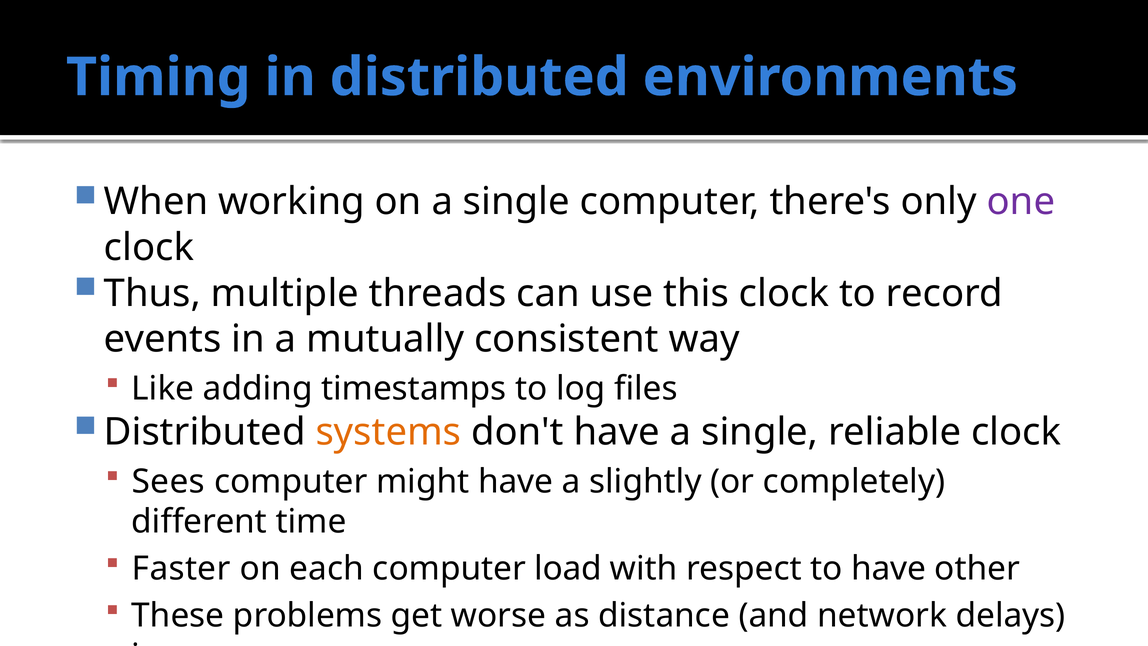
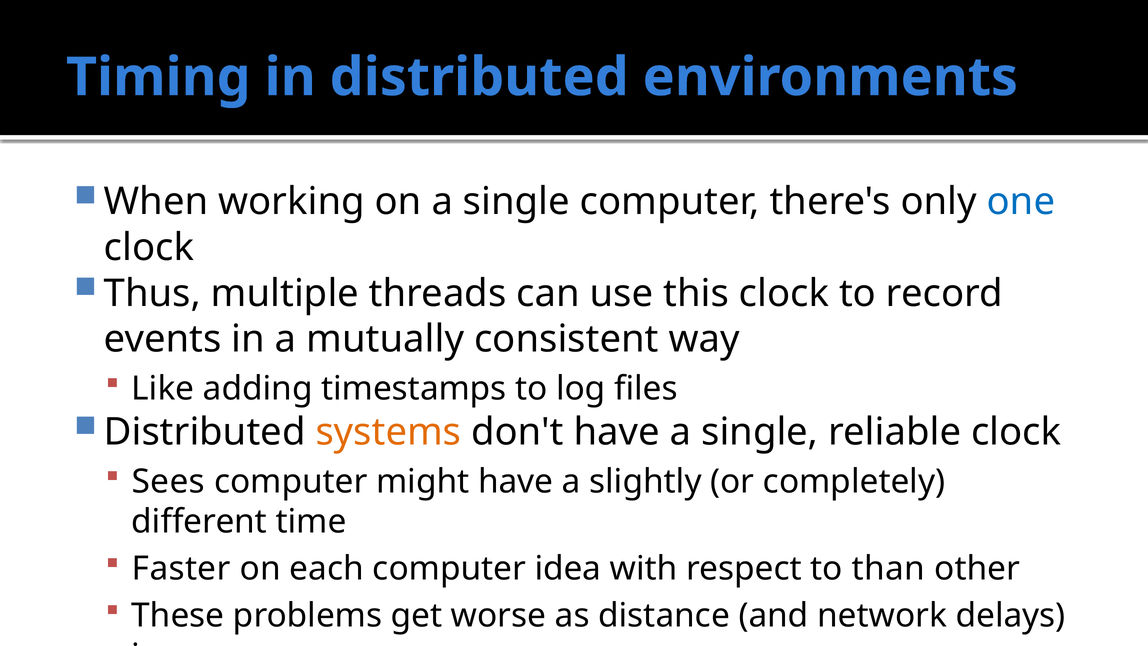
one colour: purple -> blue
load: load -> idea
to have: have -> than
